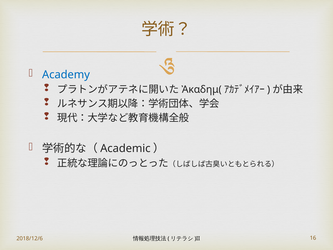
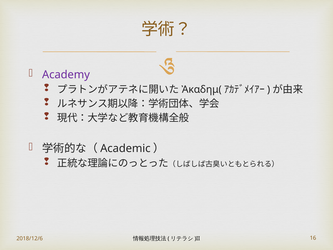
Academy colour: blue -> purple
